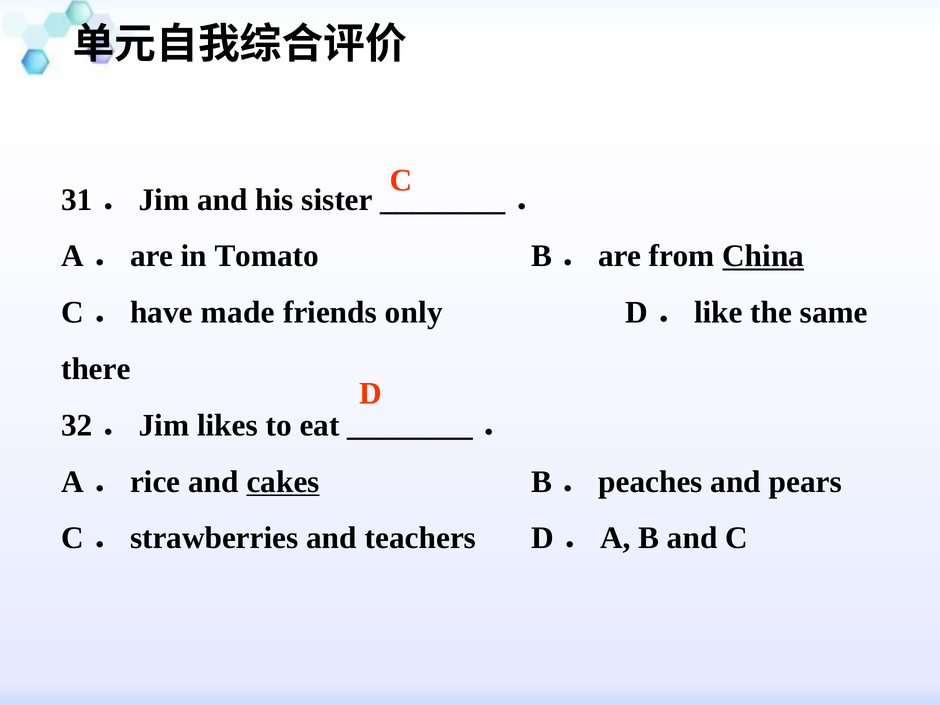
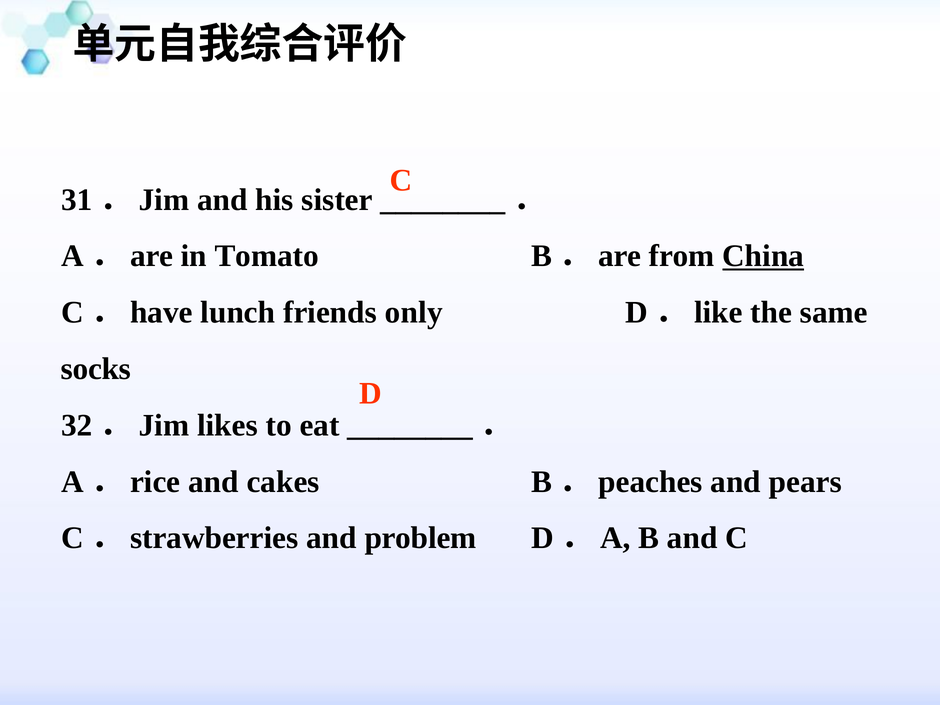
made: made -> lunch
there: there -> socks
cakes underline: present -> none
teachers: teachers -> problem
